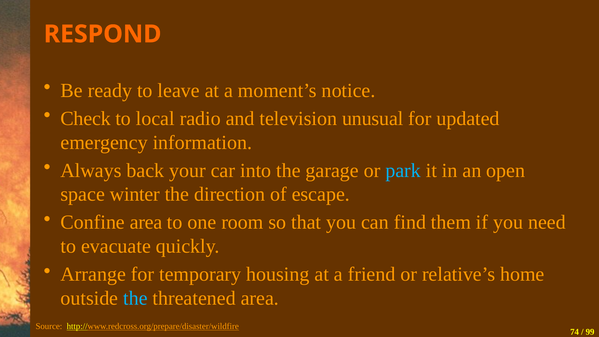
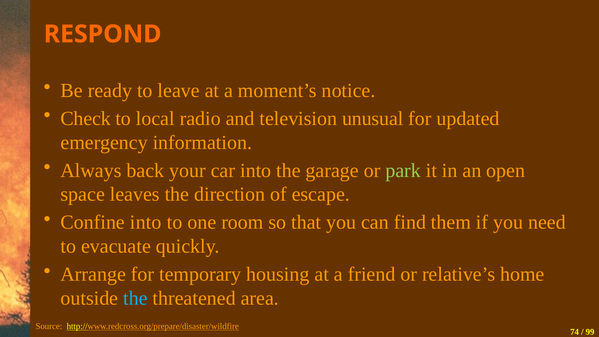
park colour: light blue -> light green
winter: winter -> leaves
Confine area: area -> into
